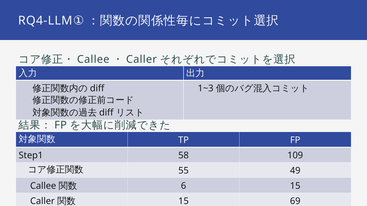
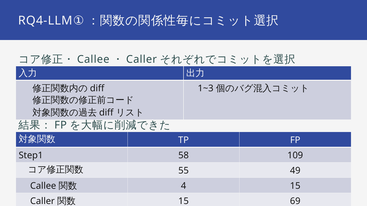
6: 6 -> 4
